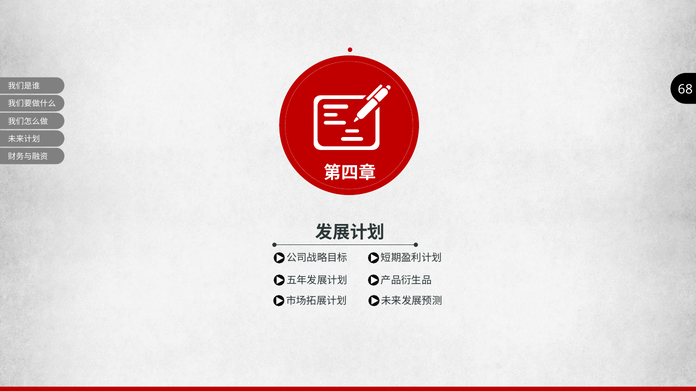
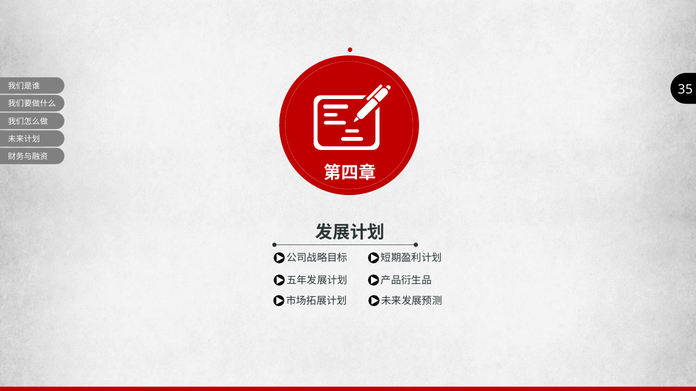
68: 68 -> 35
